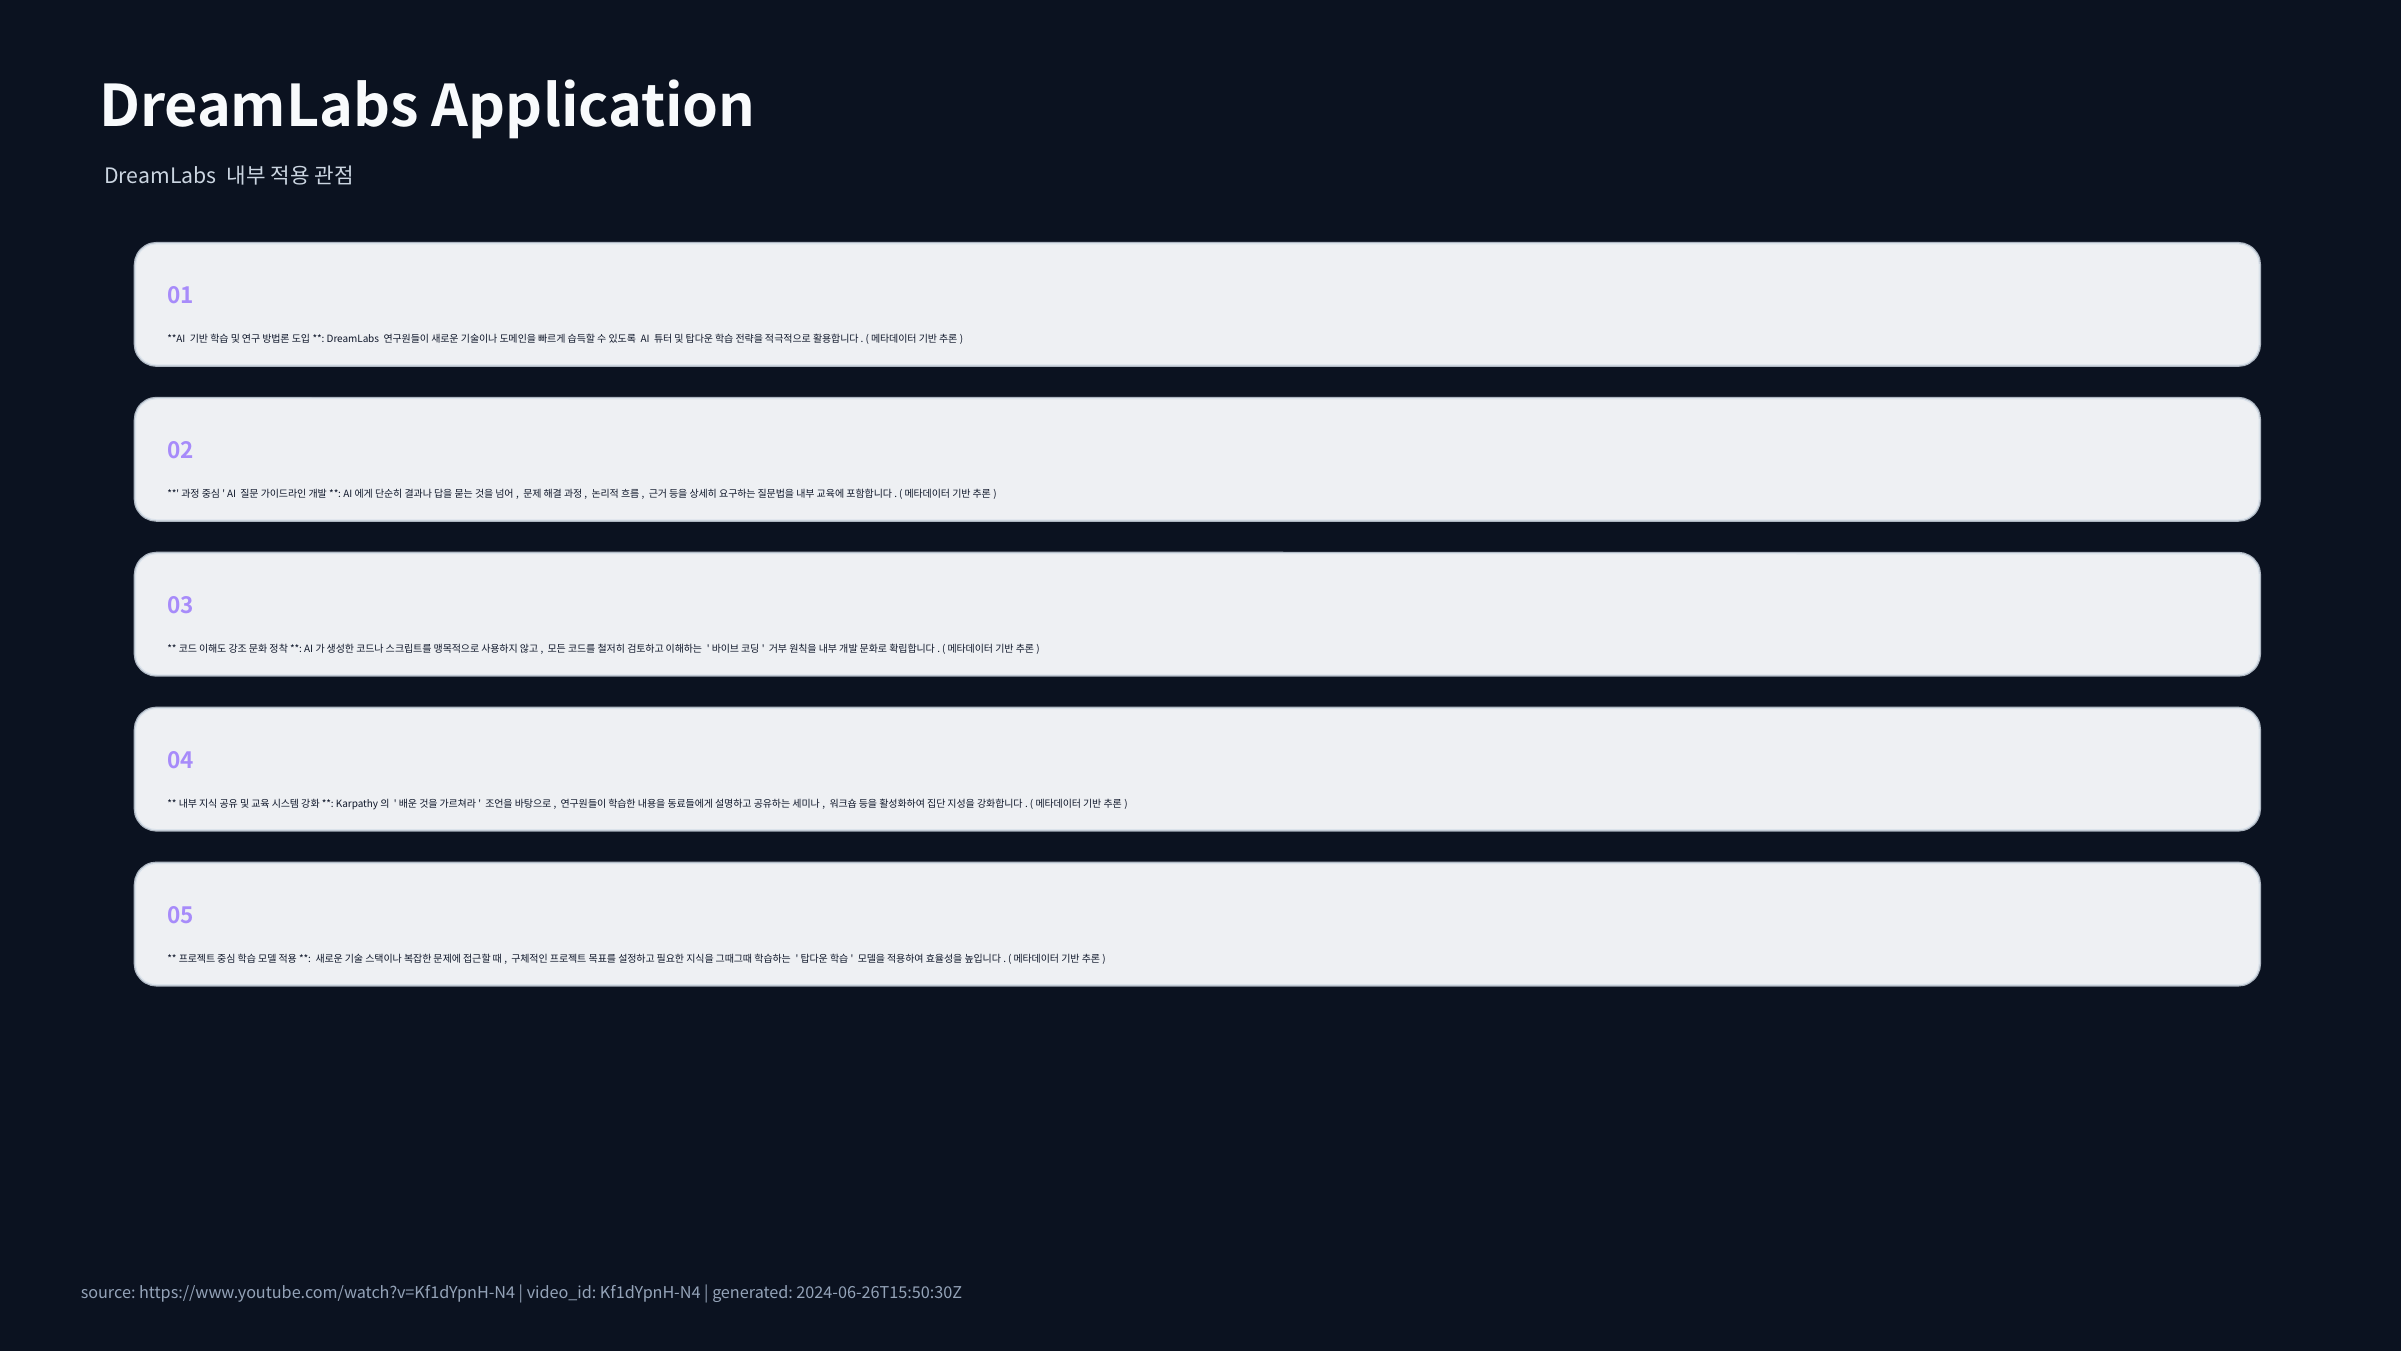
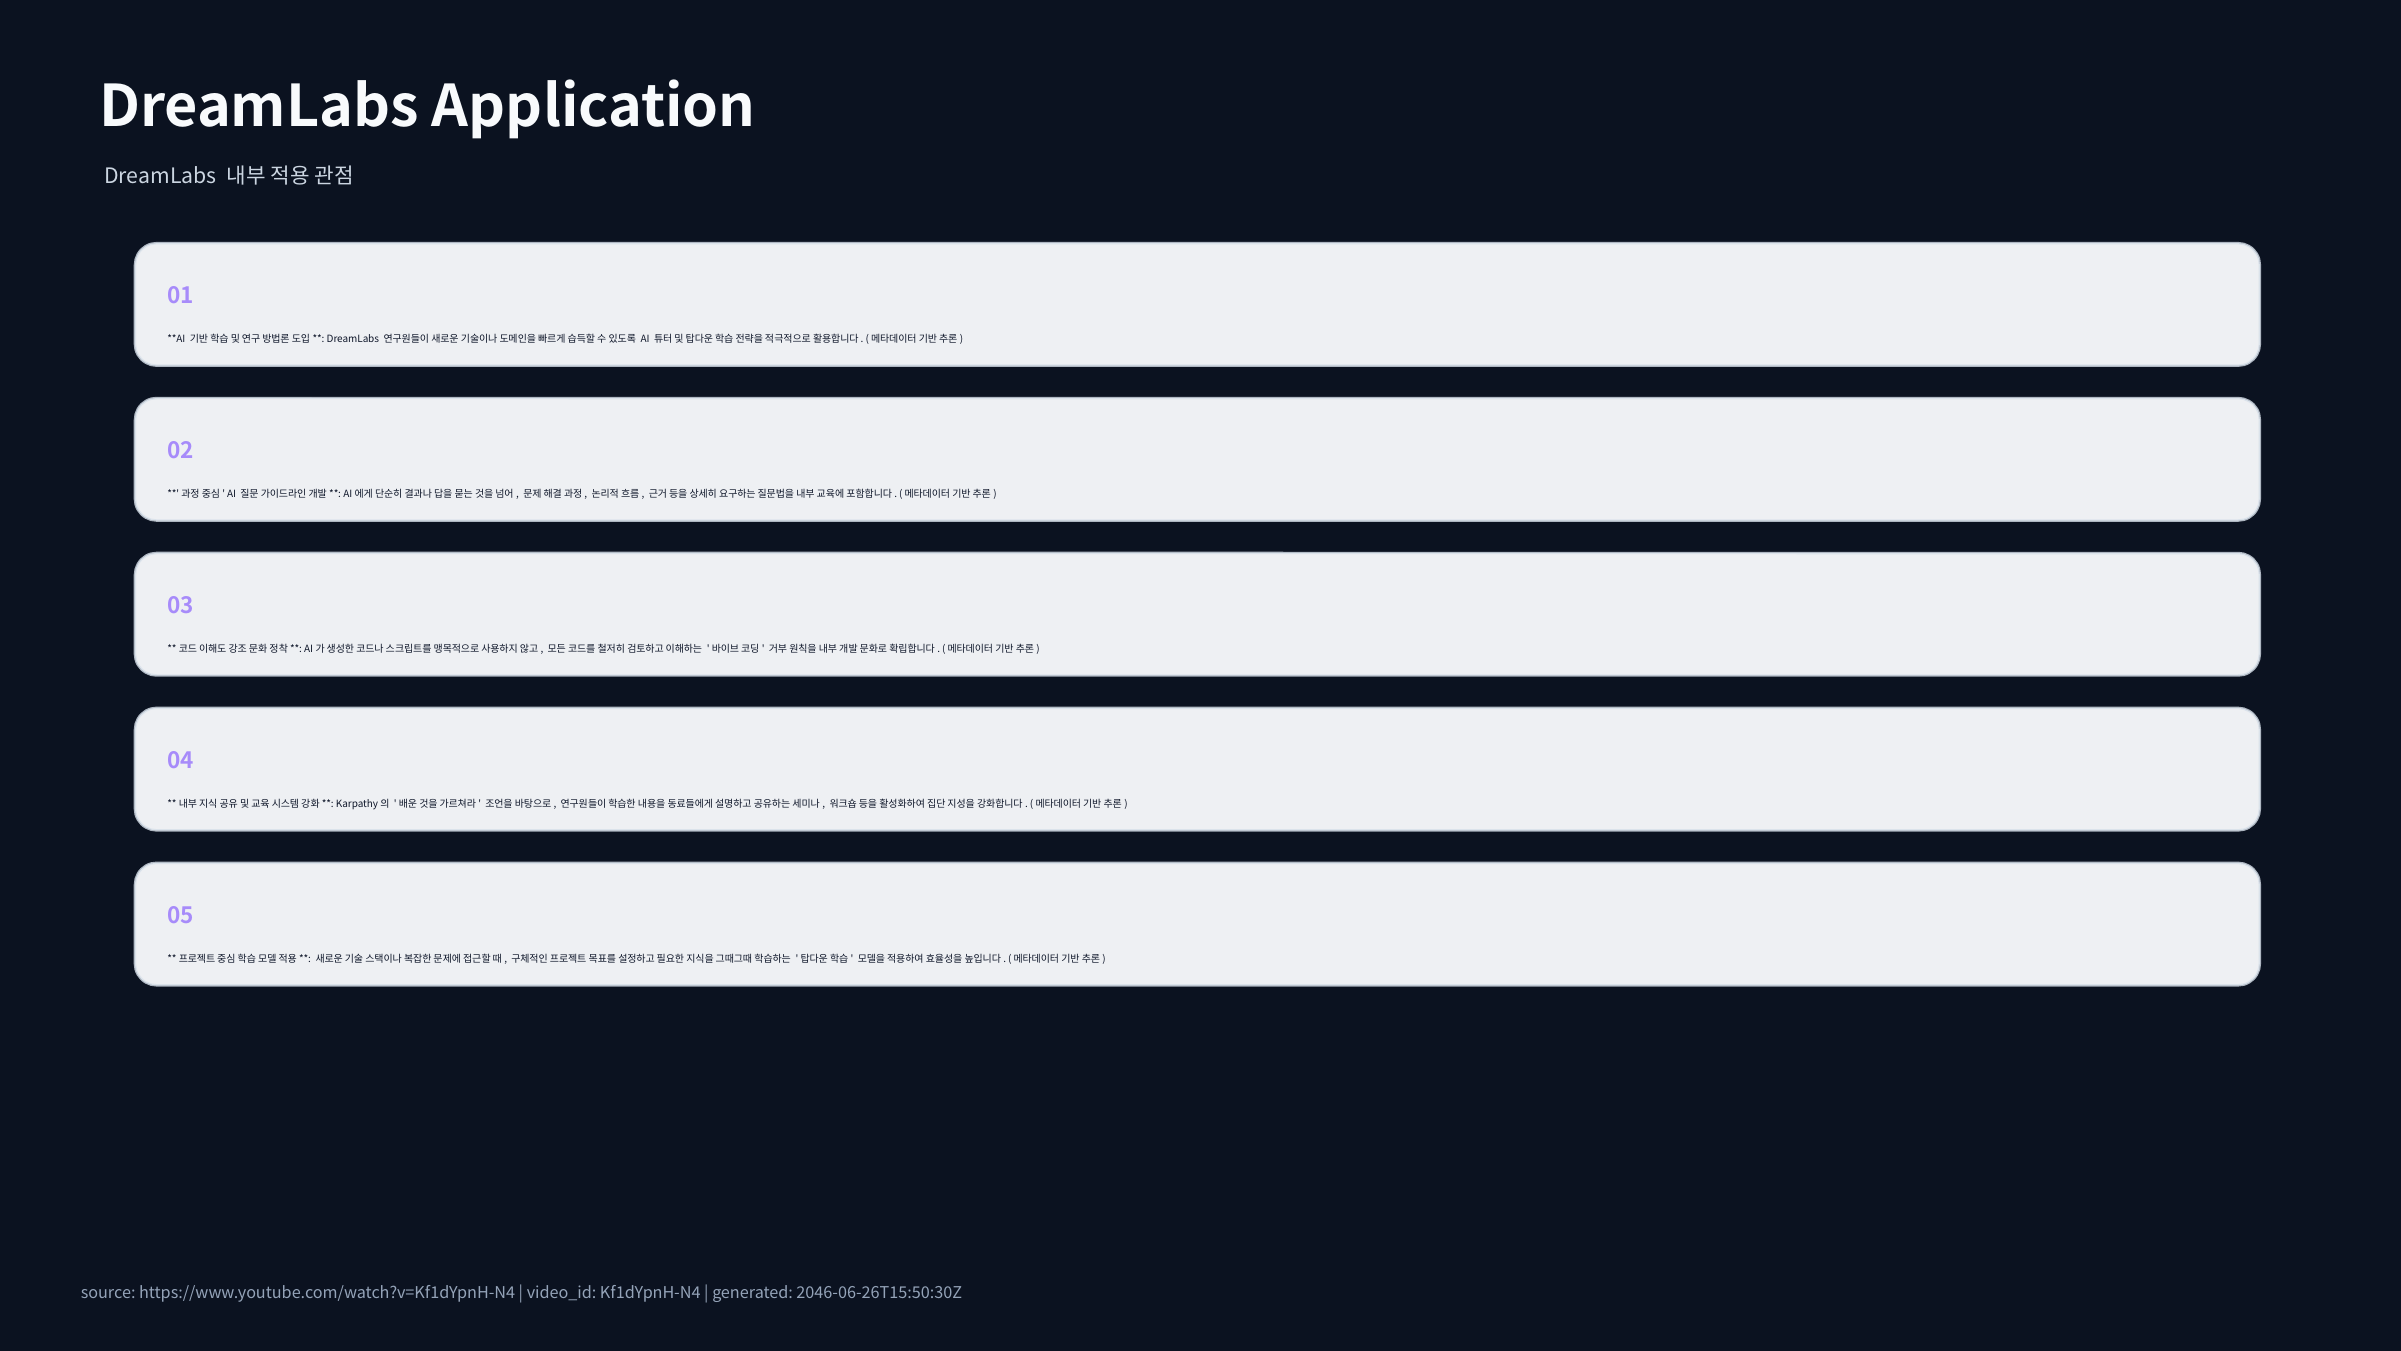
2024-06-26T15:50:30Z: 2024-06-26T15:50:30Z -> 2046-06-26T15:50:30Z
